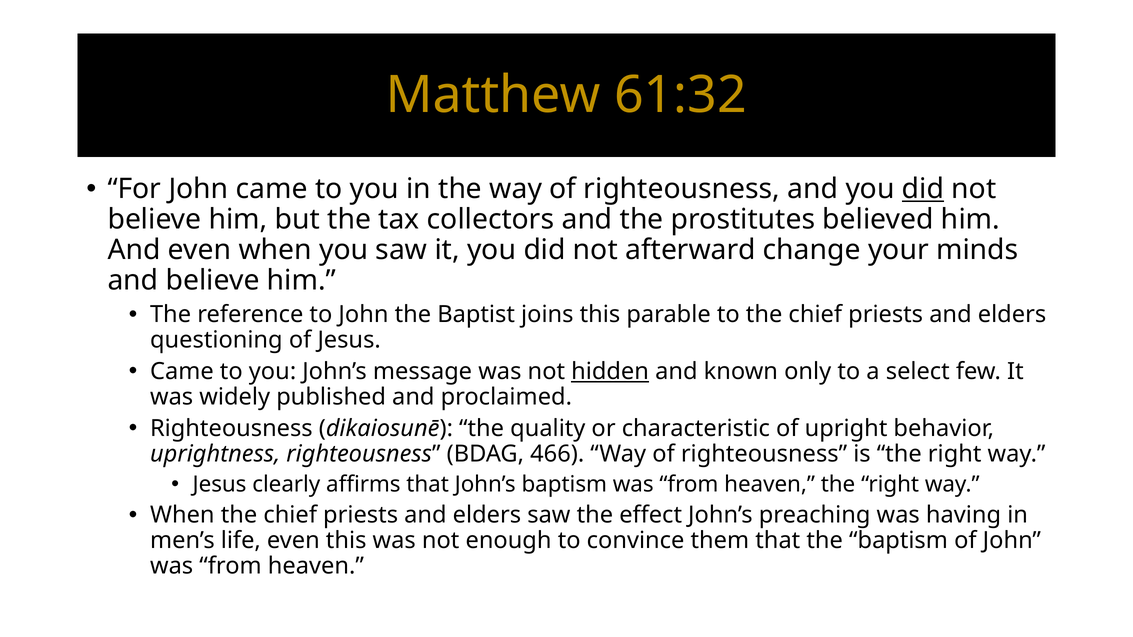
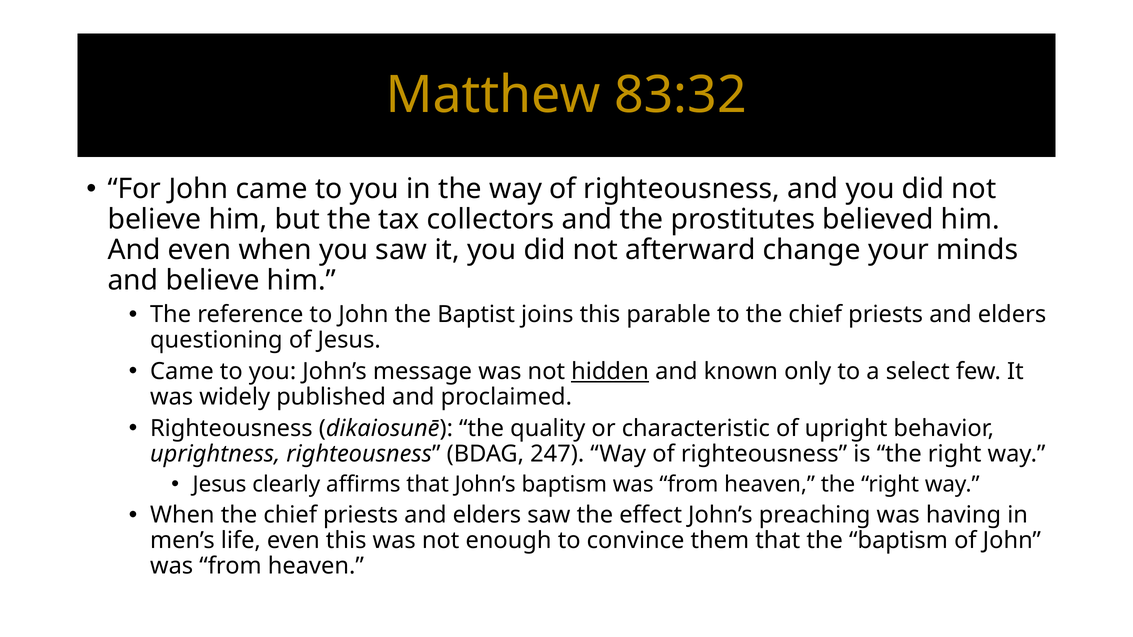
61:32: 61:32 -> 83:32
did at (923, 189) underline: present -> none
466: 466 -> 247
